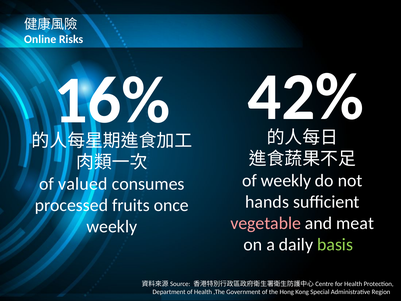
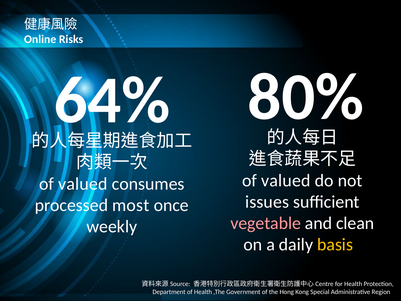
42%: 42% -> 80%
16%: 16% -> 64%
weekly at (286, 180): weekly -> valued
hands: hands -> issues
fruits: fruits -> most
meat: meat -> clean
basis colour: light green -> yellow
